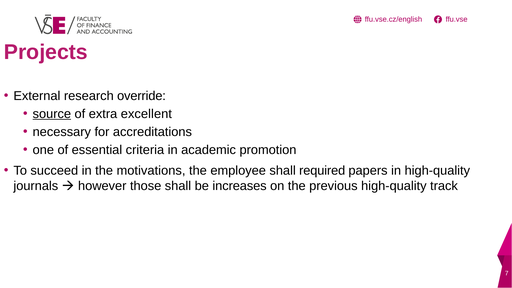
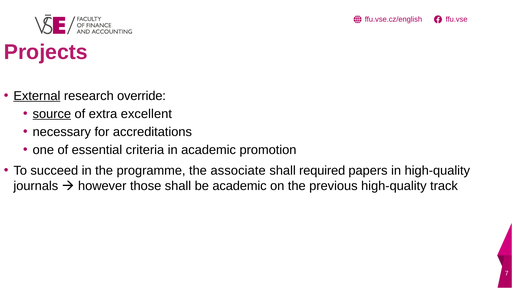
External underline: none -> present
motivations: motivations -> programme
employee: employee -> associate
be increases: increases -> academic
